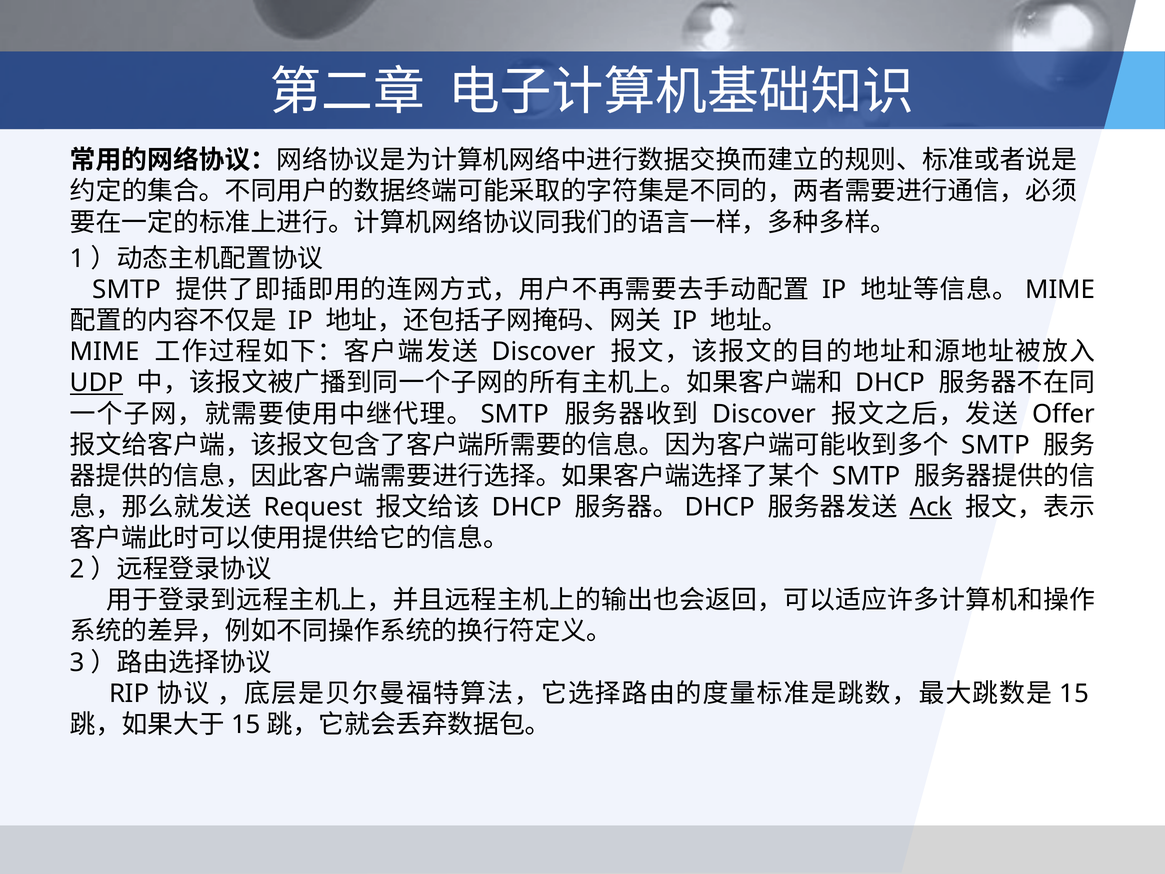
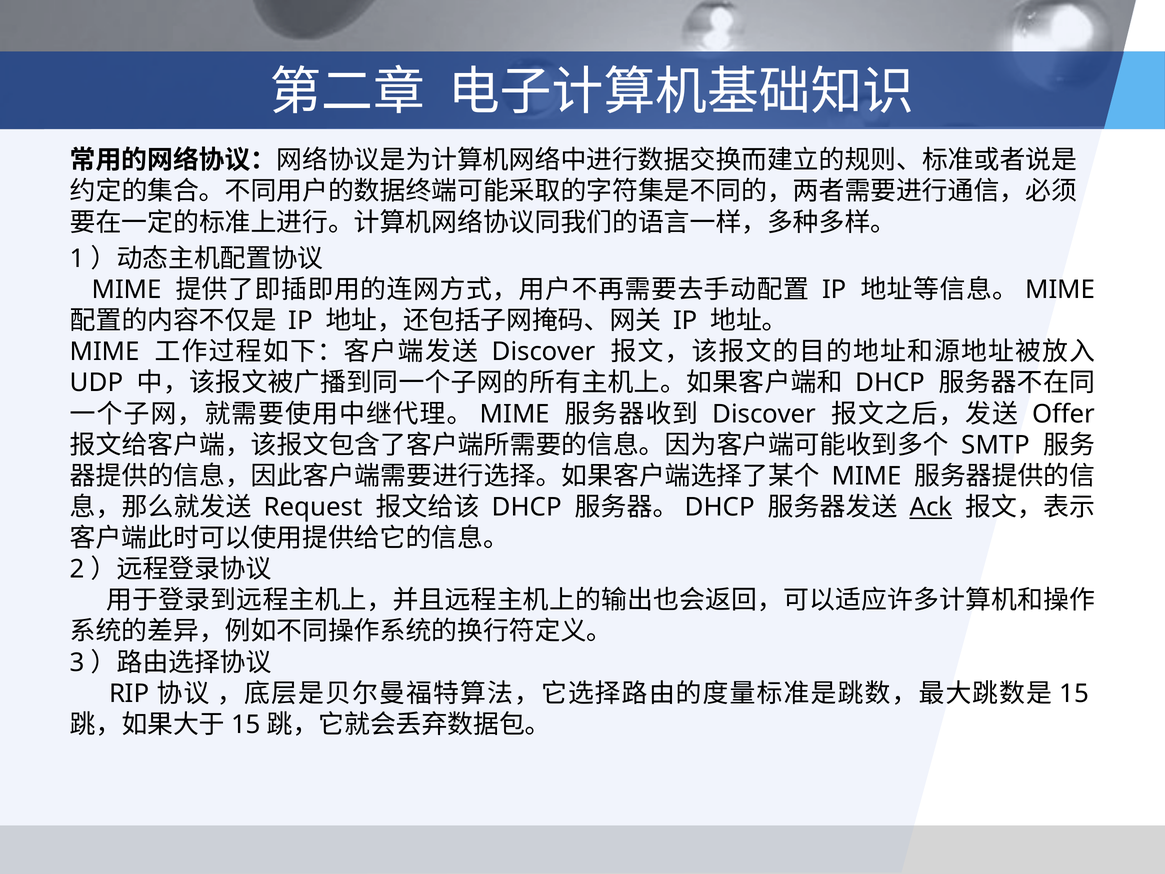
SMTP at (126, 290): SMTP -> MIME
UDP underline: present -> none
SMTP at (515, 414): SMTP -> MIME
SMTP at (866, 476): SMTP -> MIME
